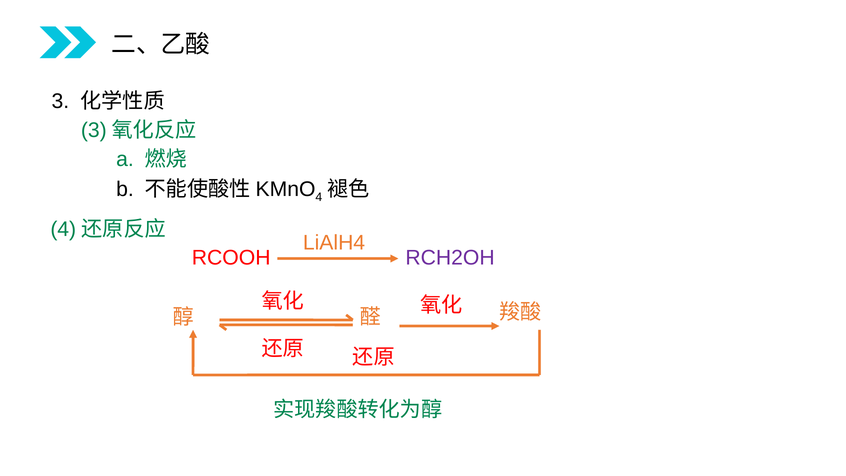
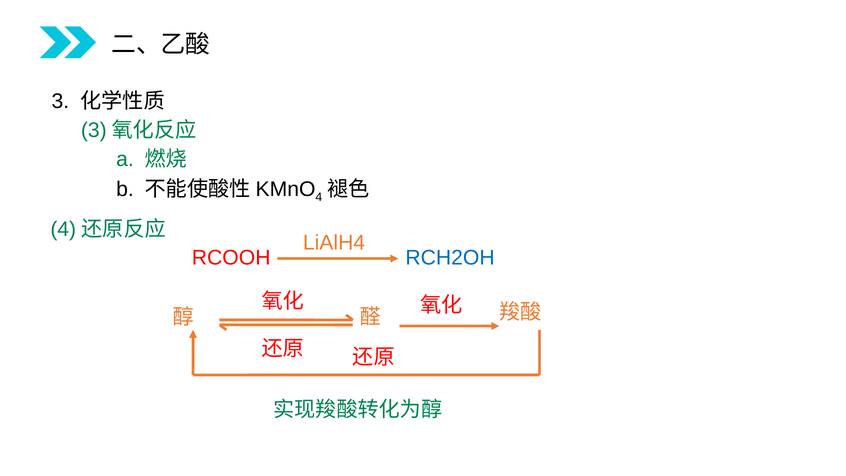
RCH2OH colour: purple -> blue
